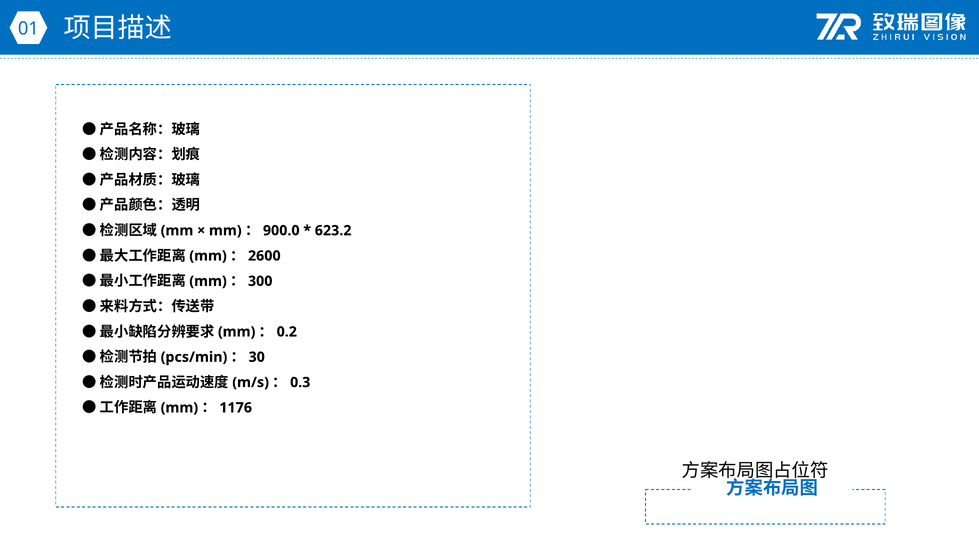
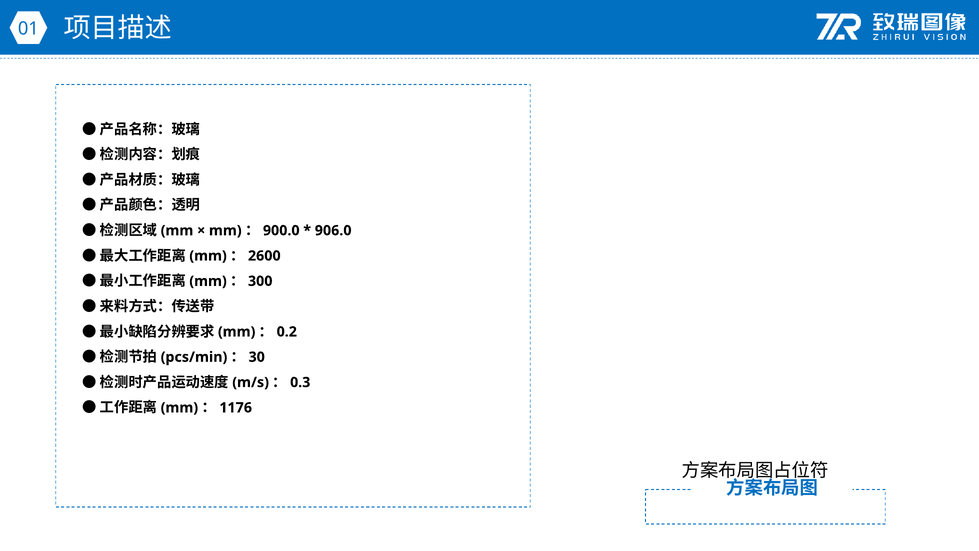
623.2: 623.2 -> 906.0
